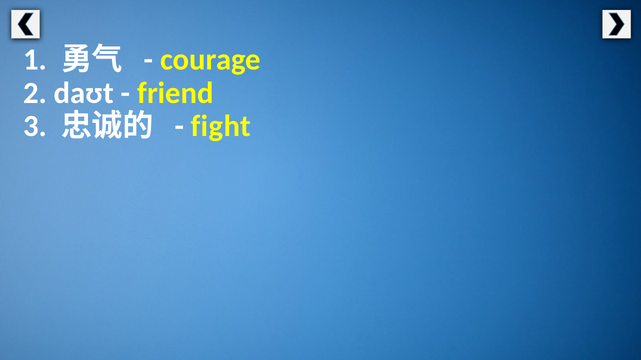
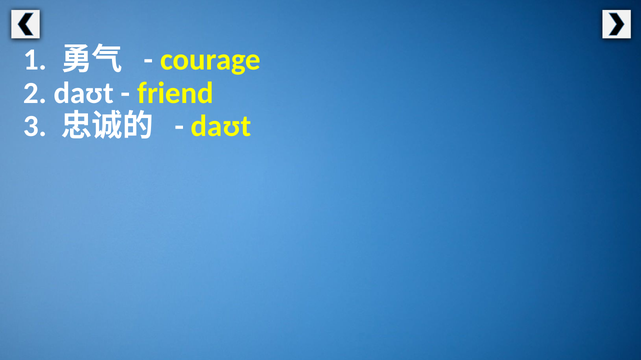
fight at (221, 126): fight -> daʊt
